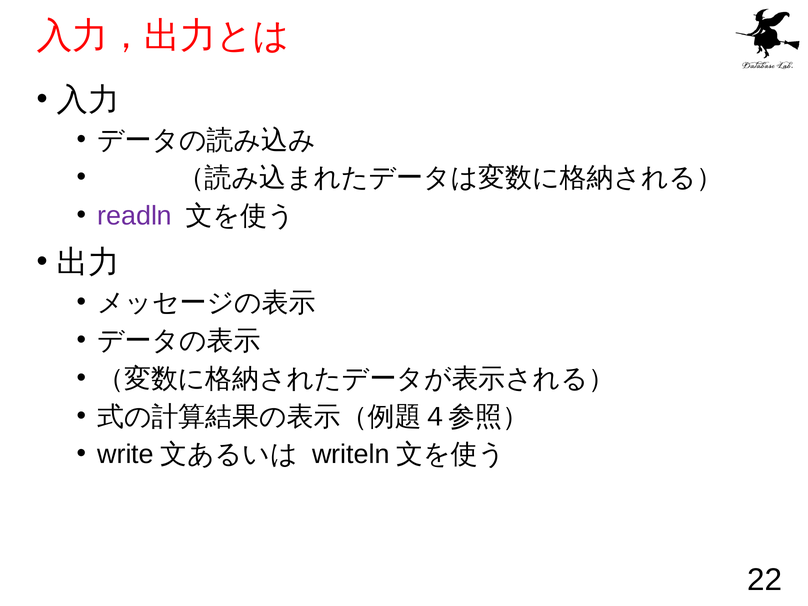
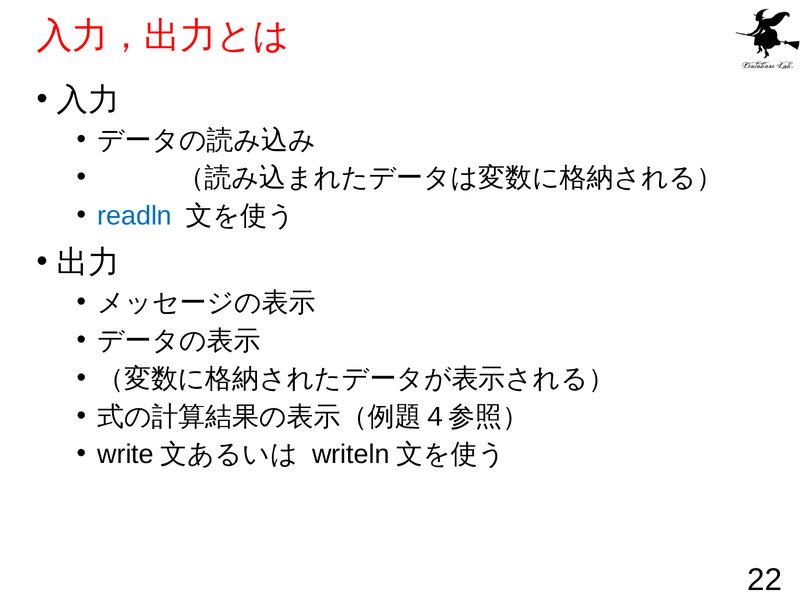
readln colour: purple -> blue
